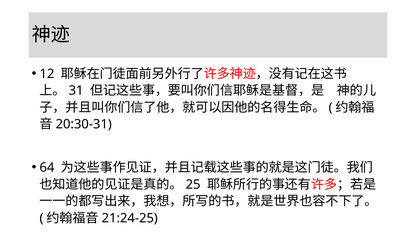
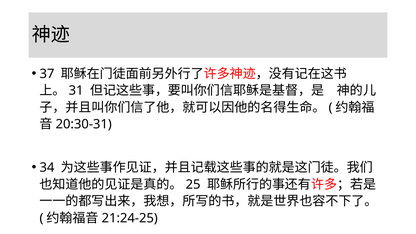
12: 12 -> 37
64: 64 -> 34
